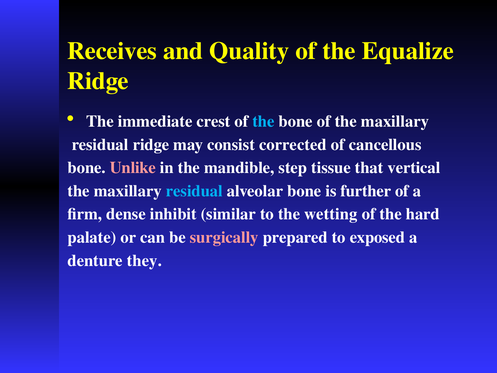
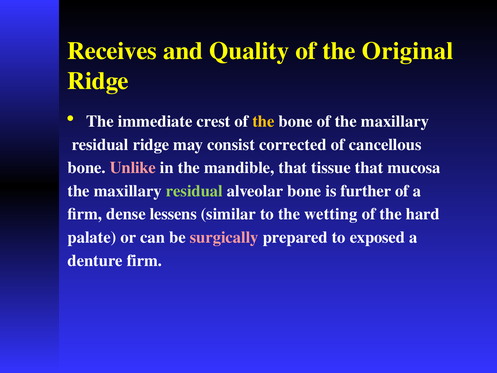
Equalize: Equalize -> Original
the at (263, 121) colour: light blue -> yellow
mandible step: step -> that
vertical: vertical -> mucosa
residual at (194, 191) colour: light blue -> light green
inhibit: inhibit -> lessens
denture they: they -> firm
